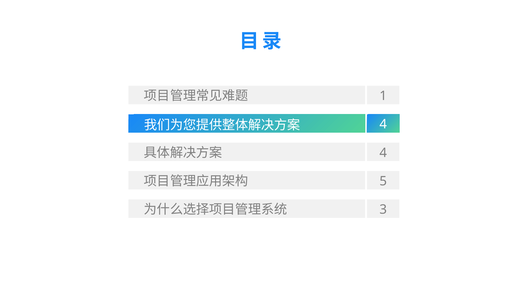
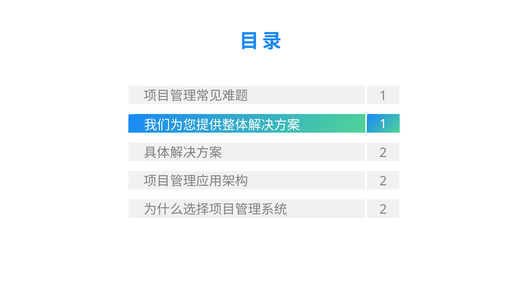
4 at (383, 124): 4 -> 1
4 at (383, 153): 4 -> 2
5 at (383, 181): 5 -> 2
3 at (383, 210): 3 -> 2
